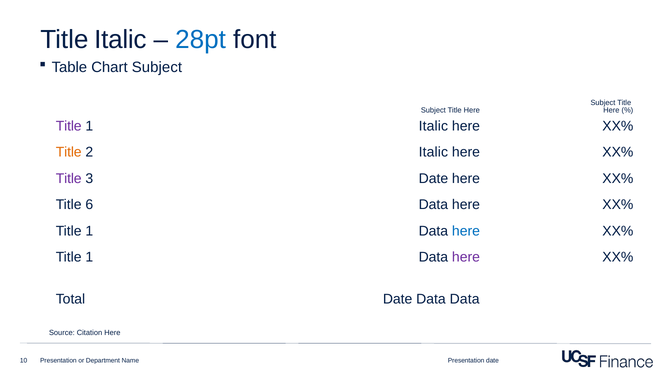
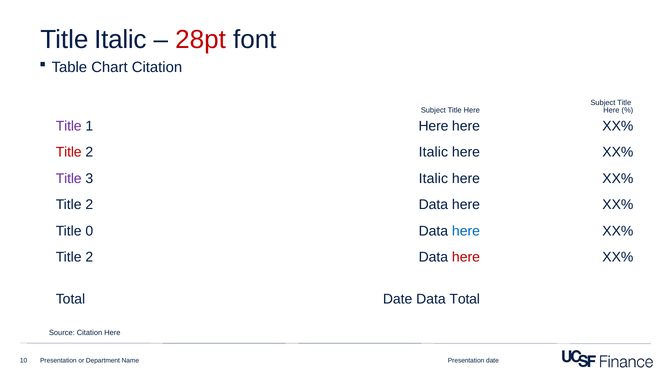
28pt colour: blue -> red
Chart Subject: Subject -> Citation
1 Italic: Italic -> Here
Title at (69, 152) colour: orange -> red
3 Date: Date -> Italic
6 at (89, 204): 6 -> 2
1 at (89, 231): 1 -> 0
1 at (89, 257): 1 -> 2
here at (466, 257) colour: purple -> red
Data Data: Data -> Total
